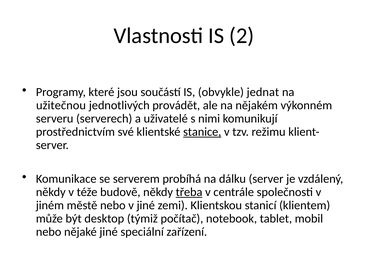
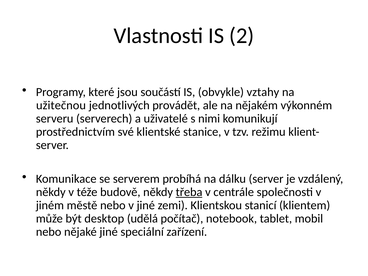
jednat: jednat -> vztahy
stanice underline: present -> none
týmiž: týmiž -> udělá
